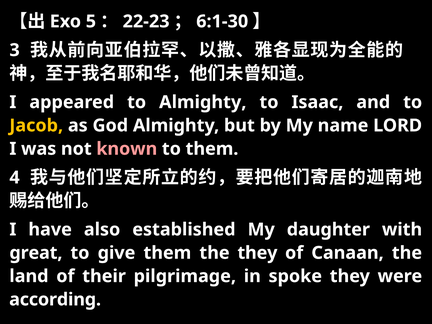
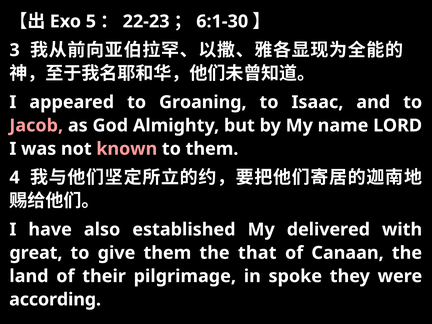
to Almighty: Almighty -> Groaning
Jacob colour: yellow -> pink
daughter: daughter -> delivered
the they: they -> that
